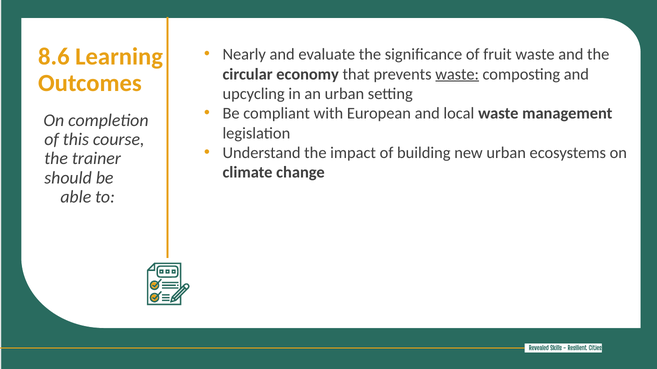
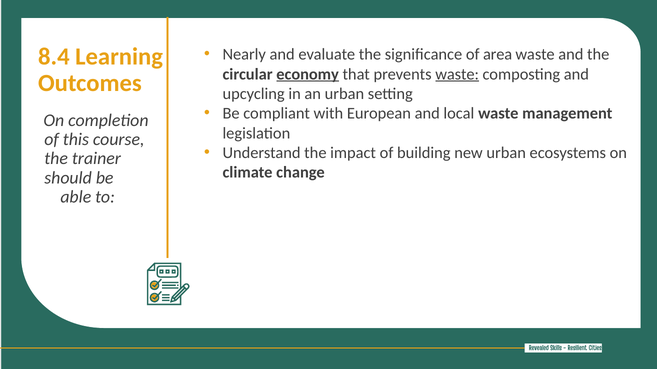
fruit: fruit -> area
8.6: 8.6 -> 8.4
economy underline: none -> present
